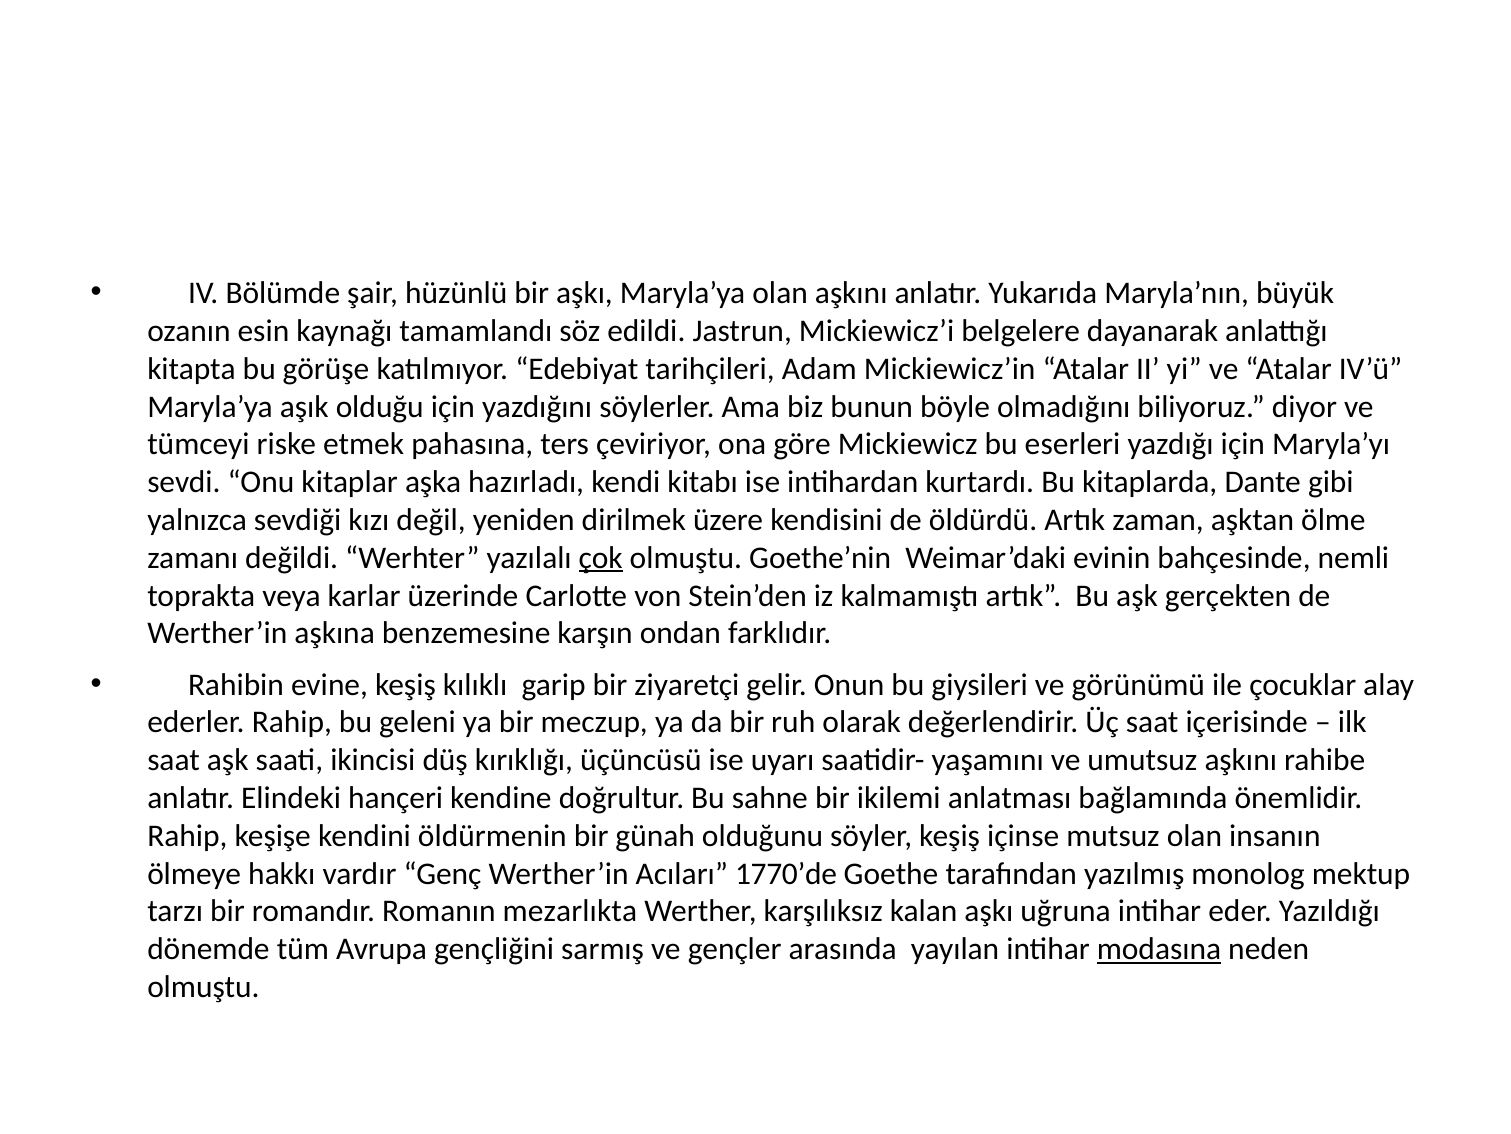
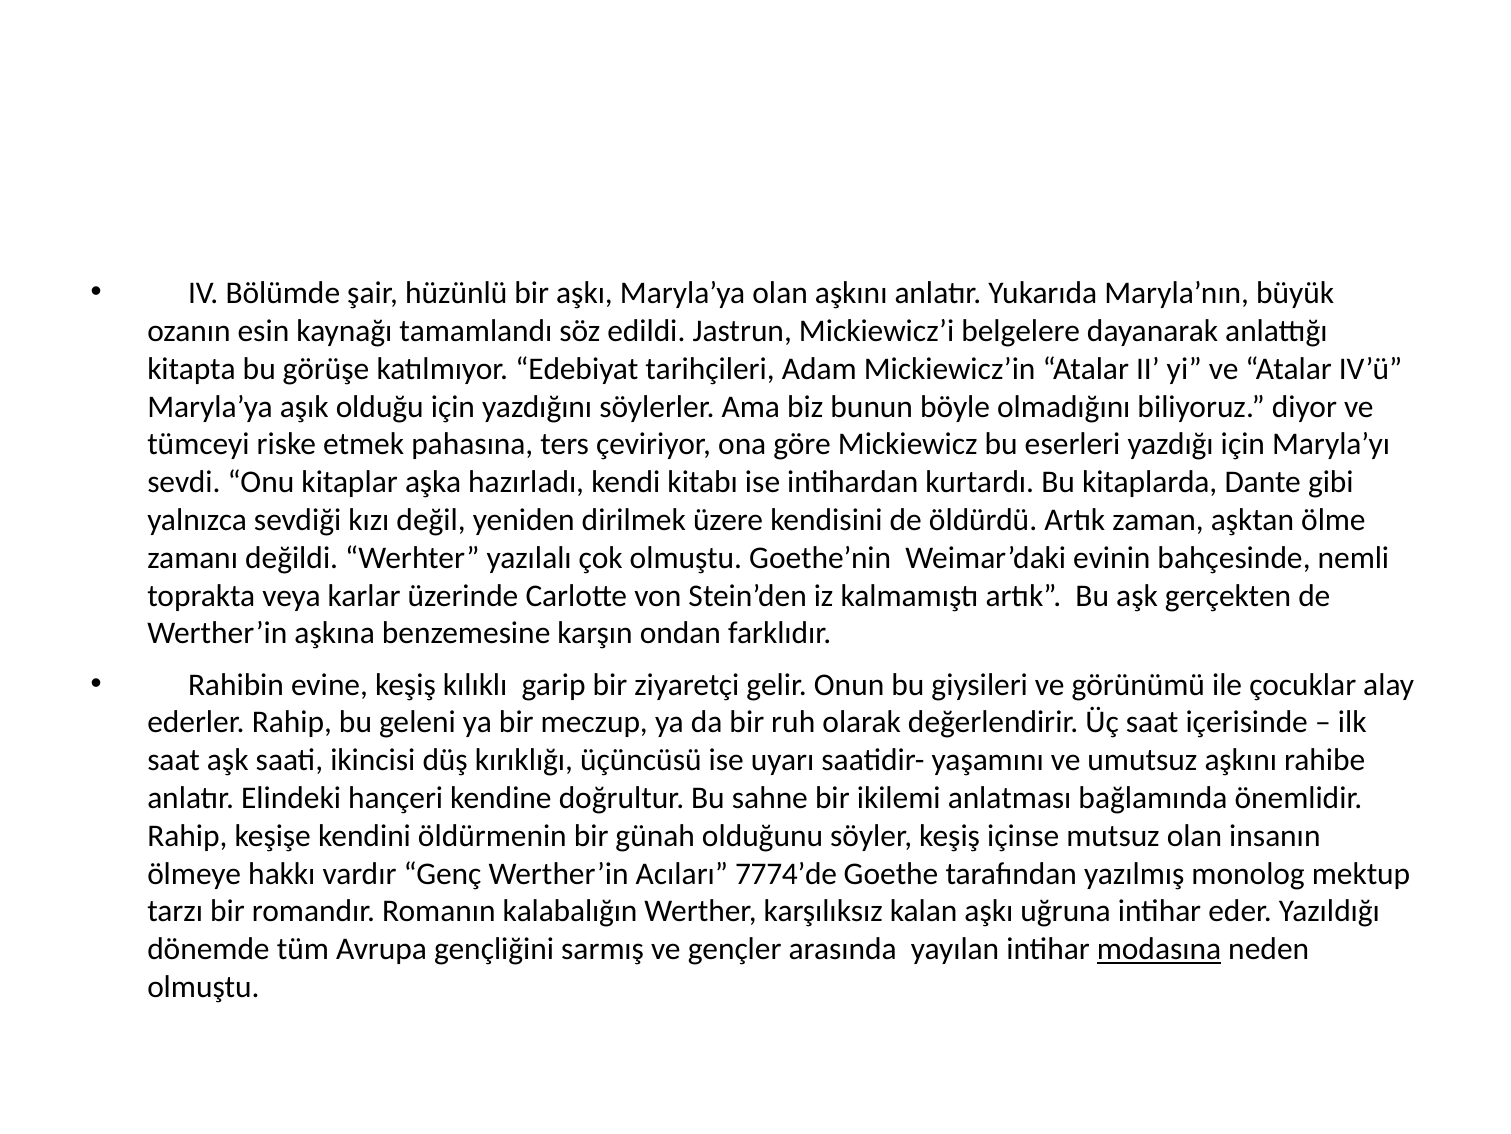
çok underline: present -> none
1770’de: 1770’de -> 7774’de
mezarlıkta: mezarlıkta -> kalabalığın
